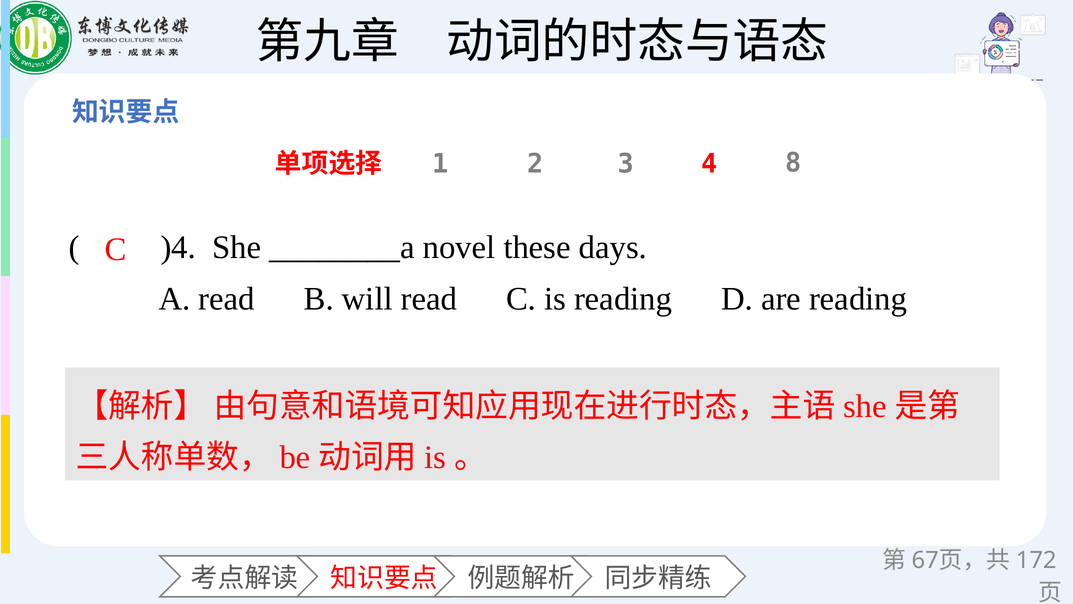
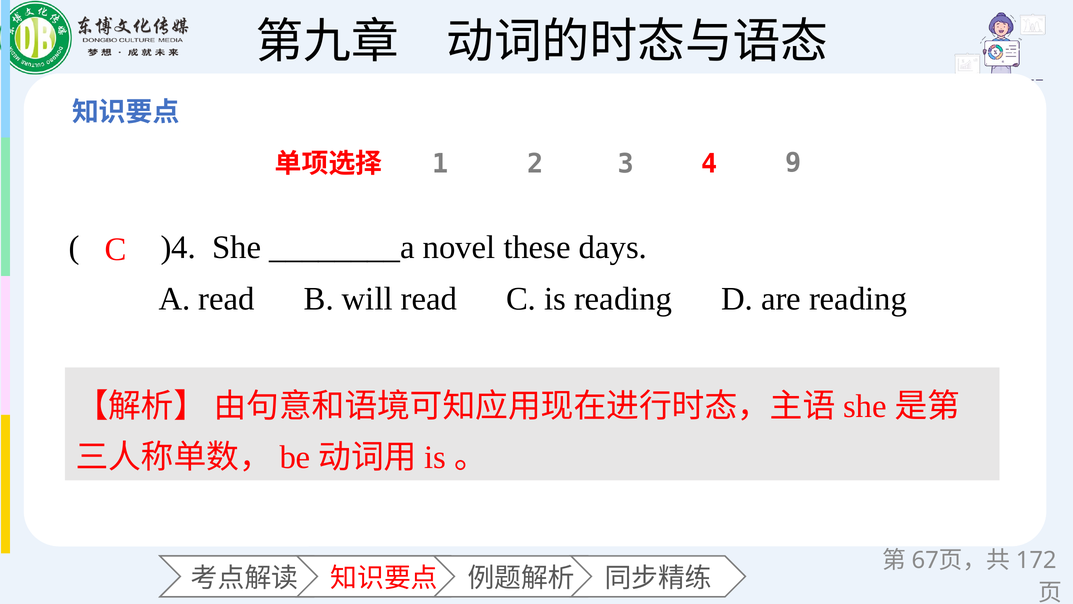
8: 8 -> 9
